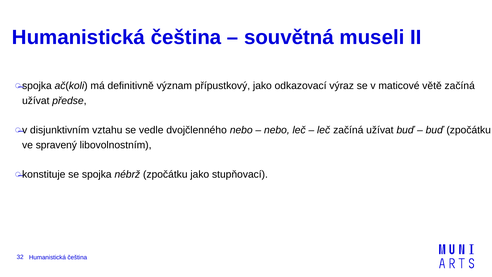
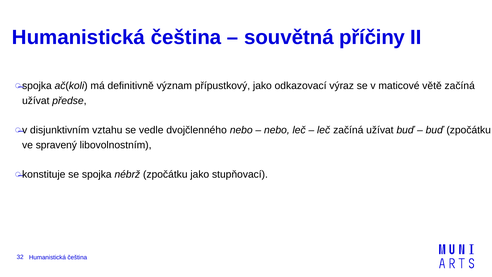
museli: museli -> příčiny
